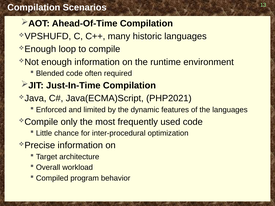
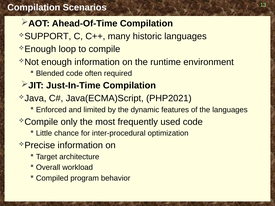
VPSHUFD: VPSHUFD -> SUPPORT
